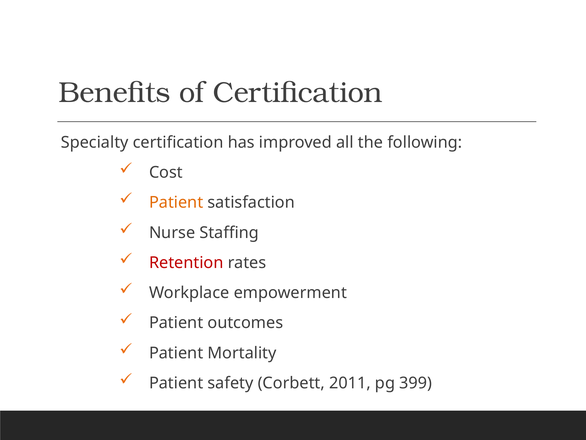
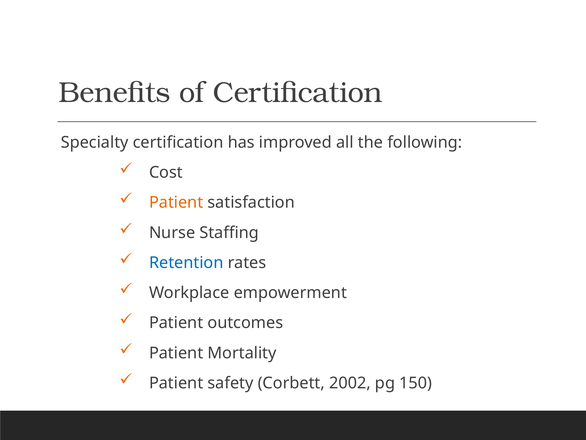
Retention colour: red -> blue
2011: 2011 -> 2002
399: 399 -> 150
